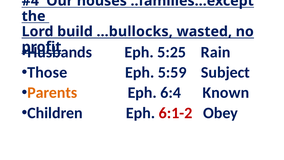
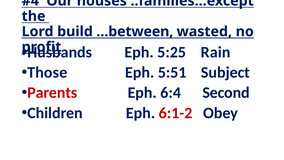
…bullocks: …bullocks -> …between
5:59: 5:59 -> 5:51
Parents colour: orange -> red
Known: Known -> Second
